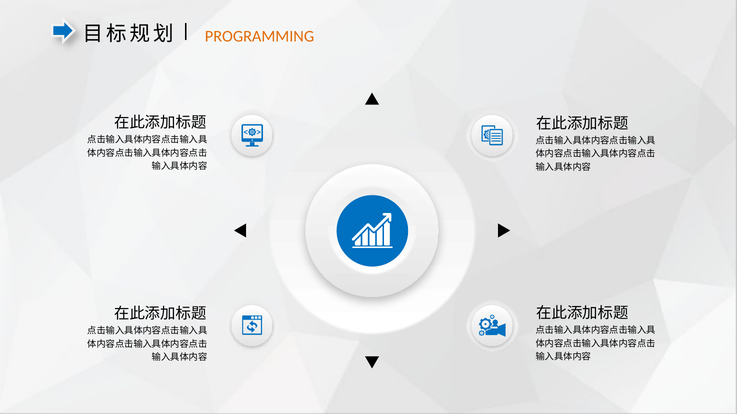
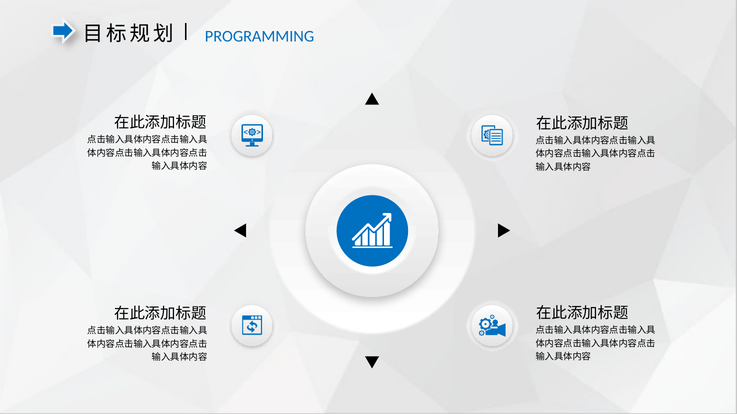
PROGRAMMING colour: orange -> blue
